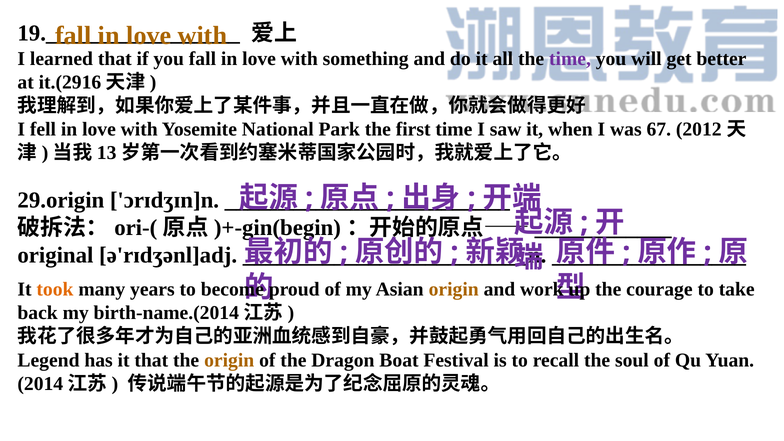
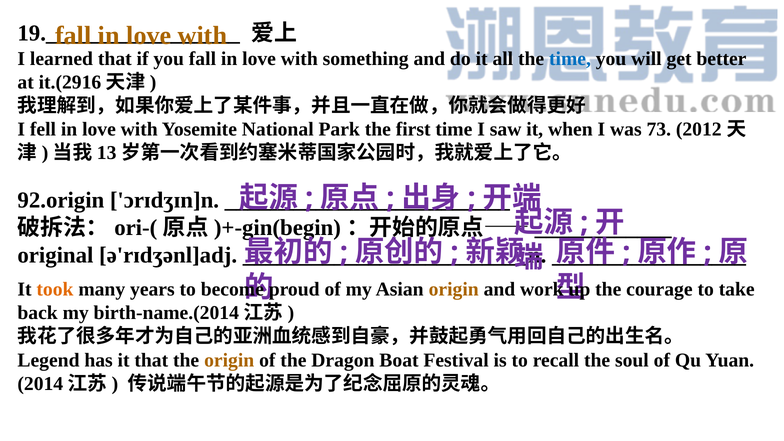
time at (570, 59) colour: purple -> blue
67: 67 -> 73
29.origin: 29.origin -> 92.origin
